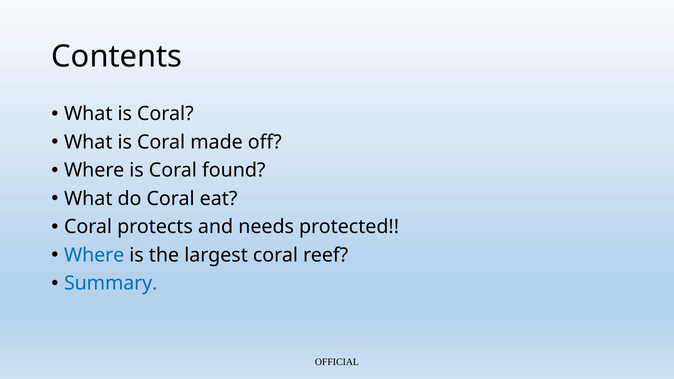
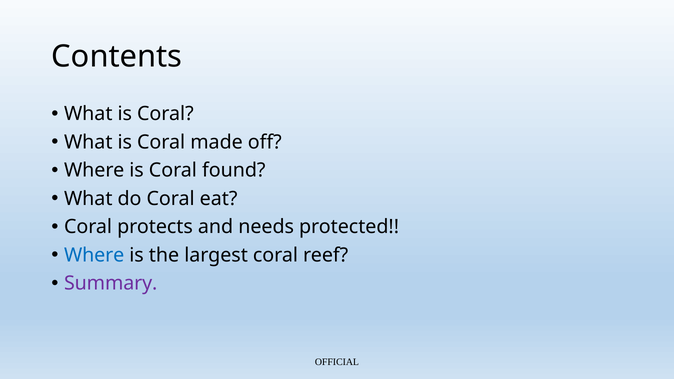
Summary colour: blue -> purple
